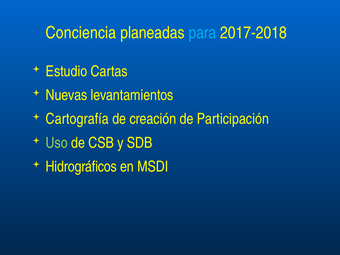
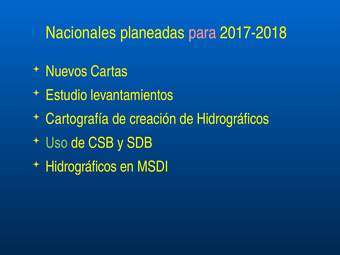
Conciencia: Conciencia -> Nacionales
para colour: light blue -> pink
Estudio: Estudio -> Nuevos
Nuevas: Nuevas -> Estudio
de Participación: Participación -> Hidrográficos
